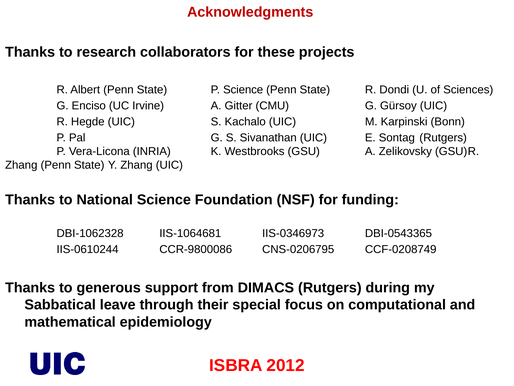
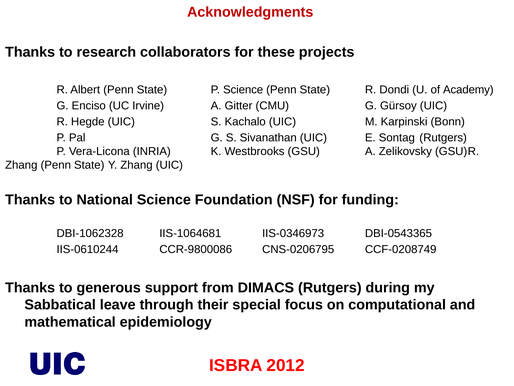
Sciences: Sciences -> Academy
